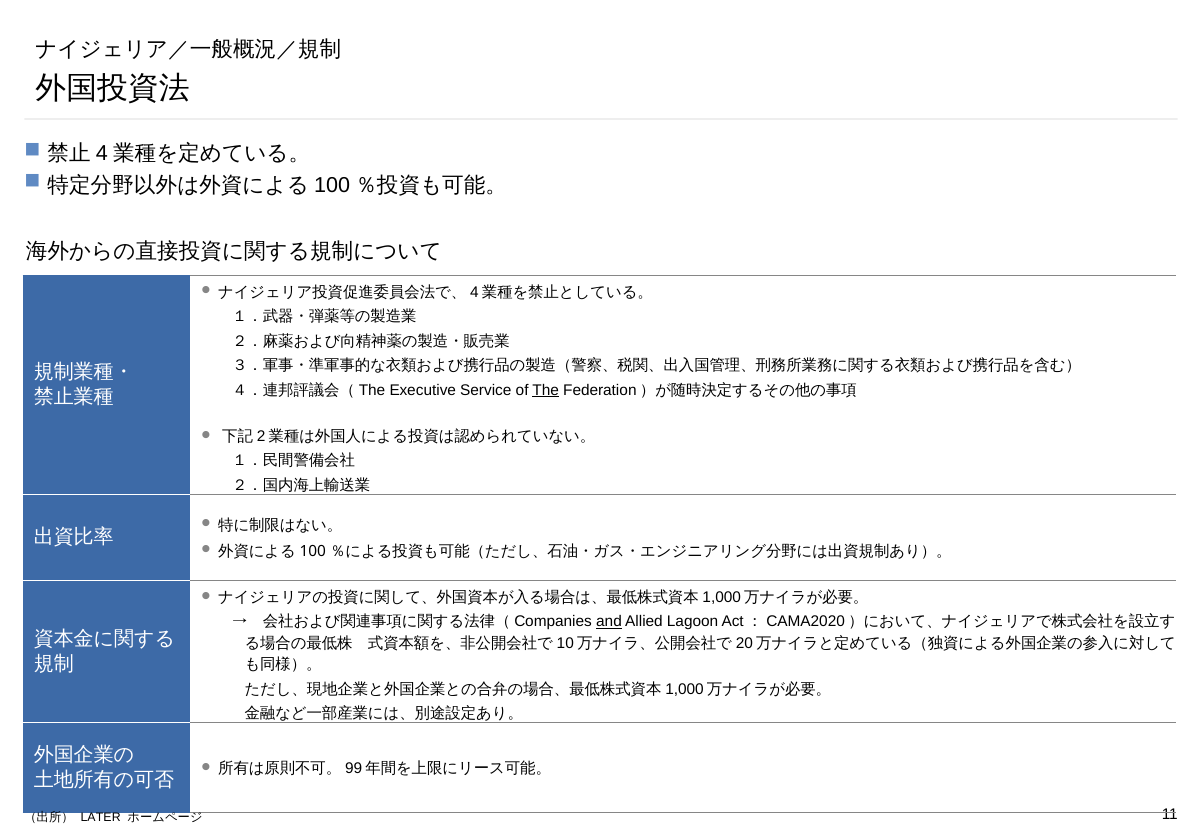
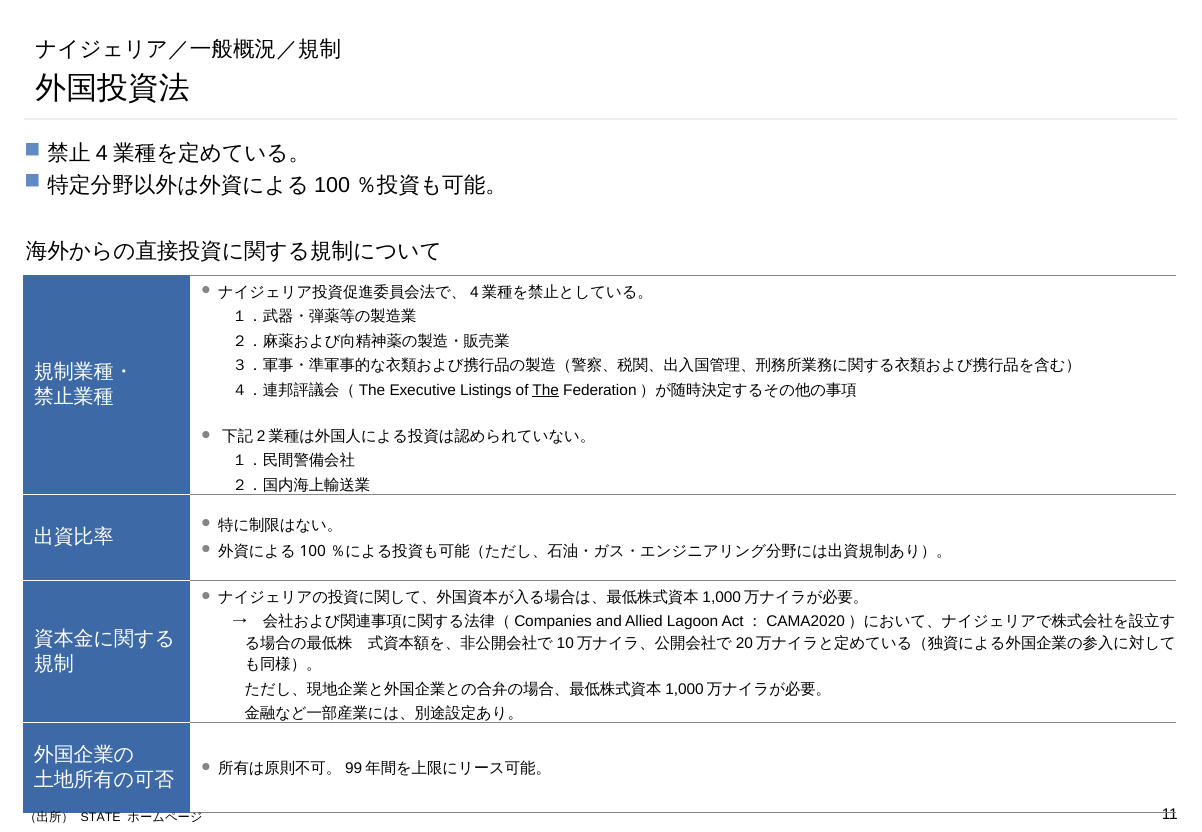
Service: Service -> Listings
and underline: present -> none
LATER: LATER -> STATE
